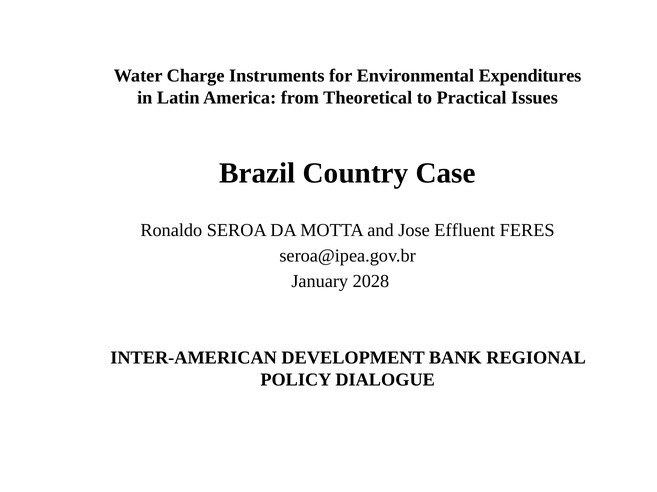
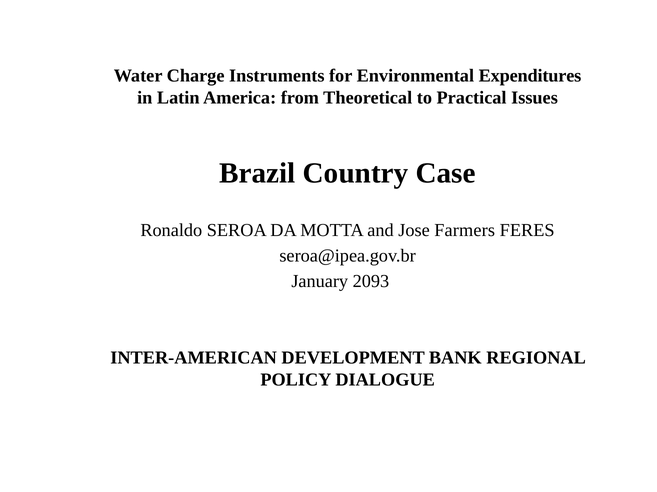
Effluent: Effluent -> Farmers
2028: 2028 -> 2093
